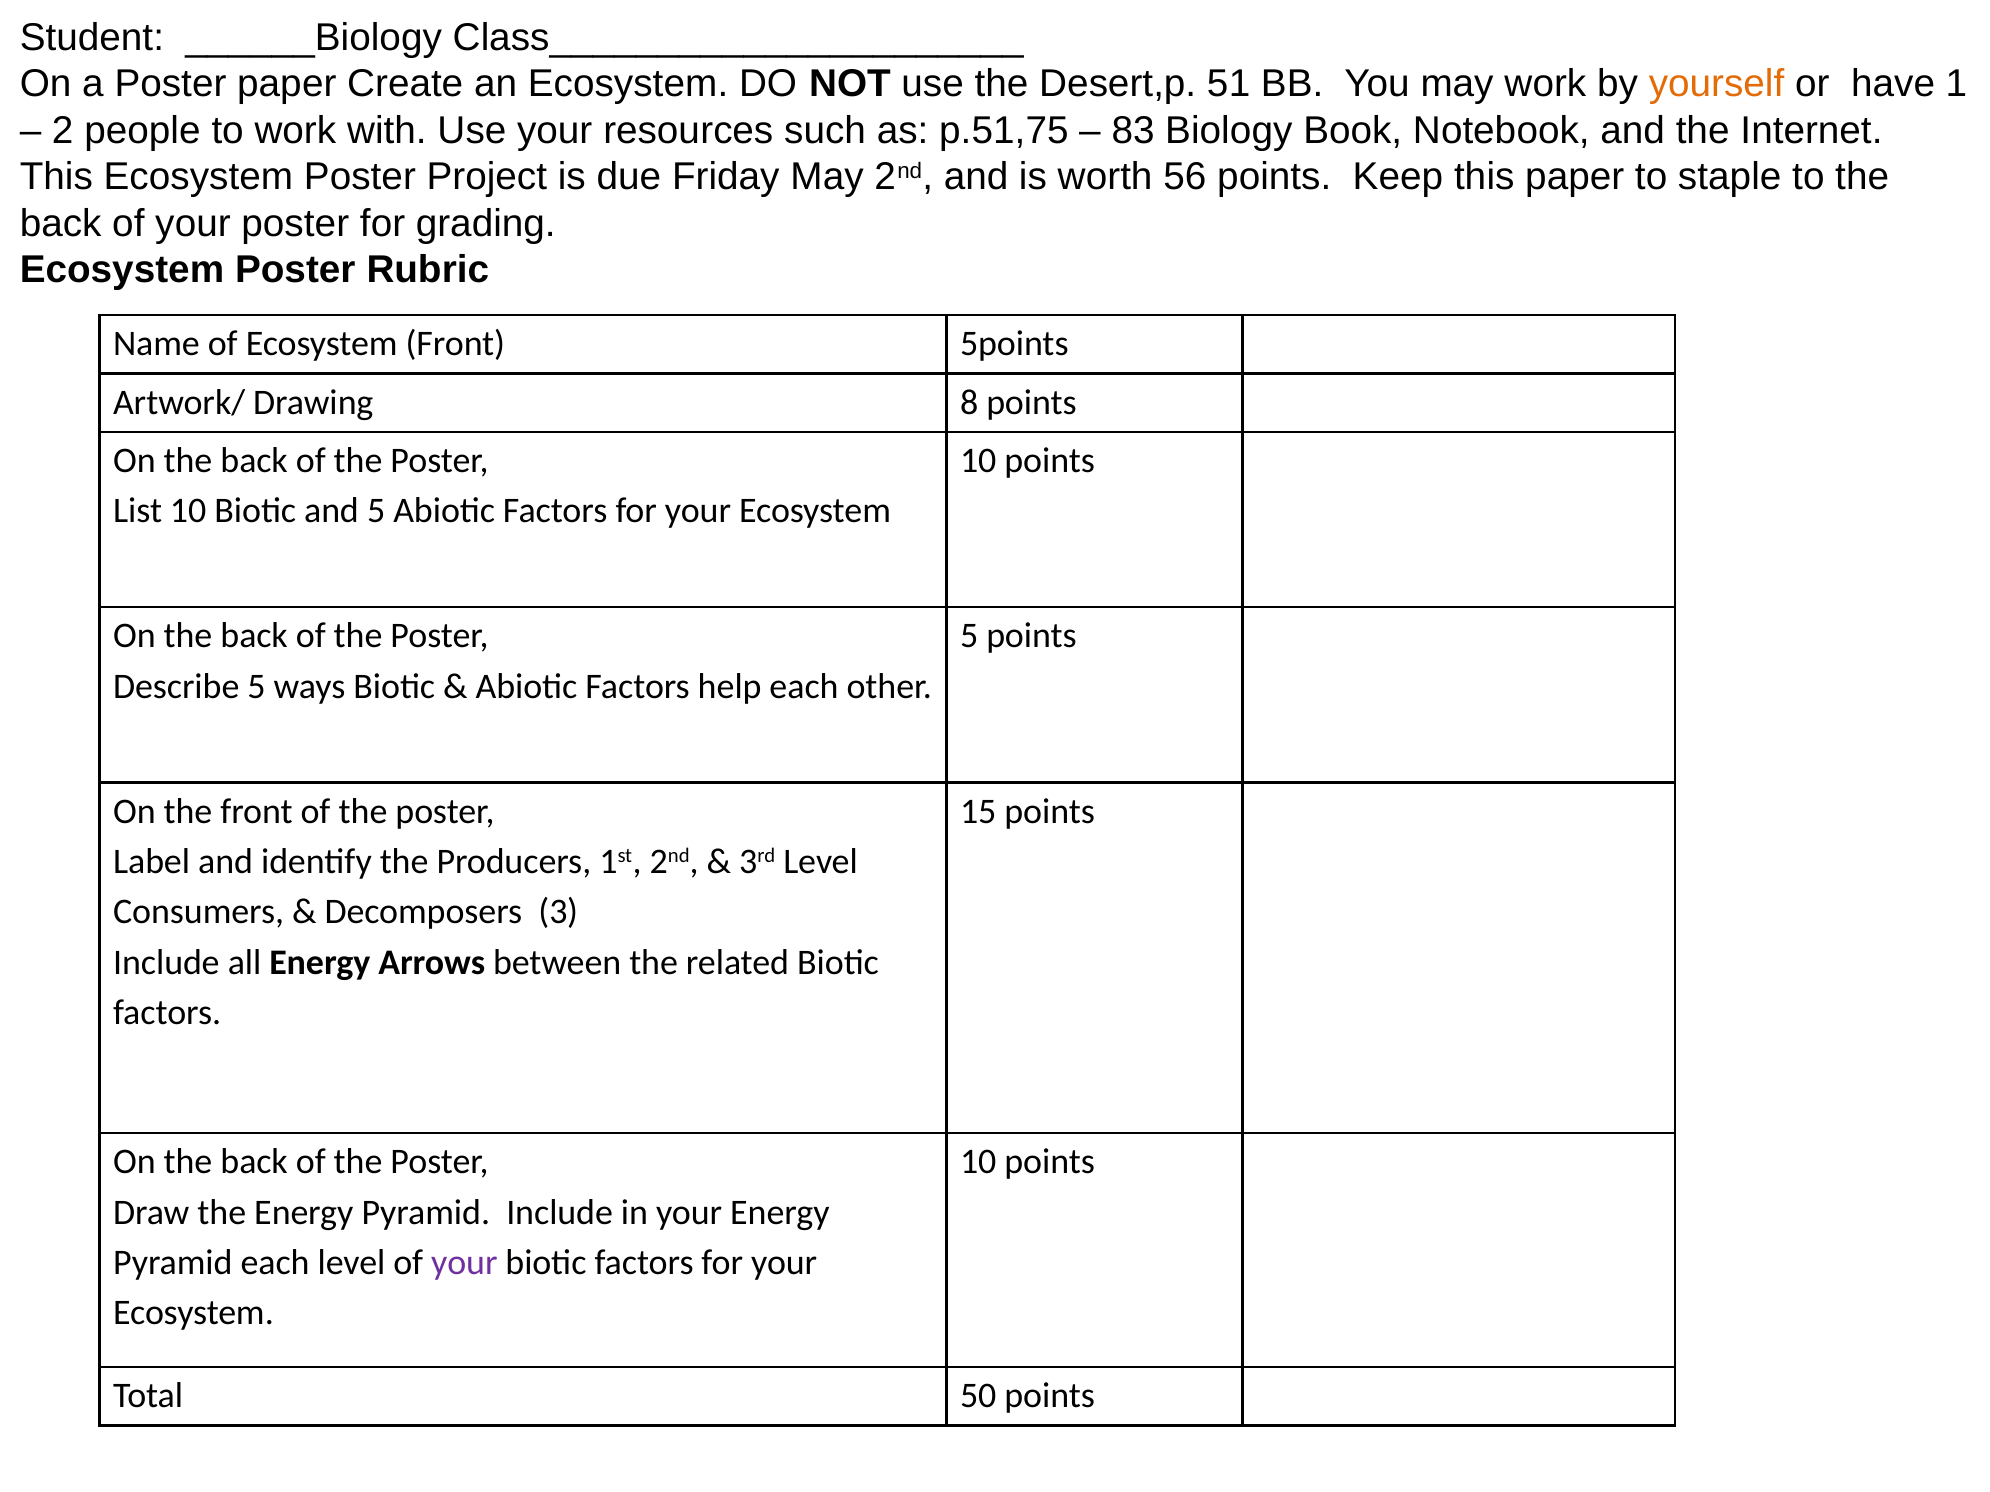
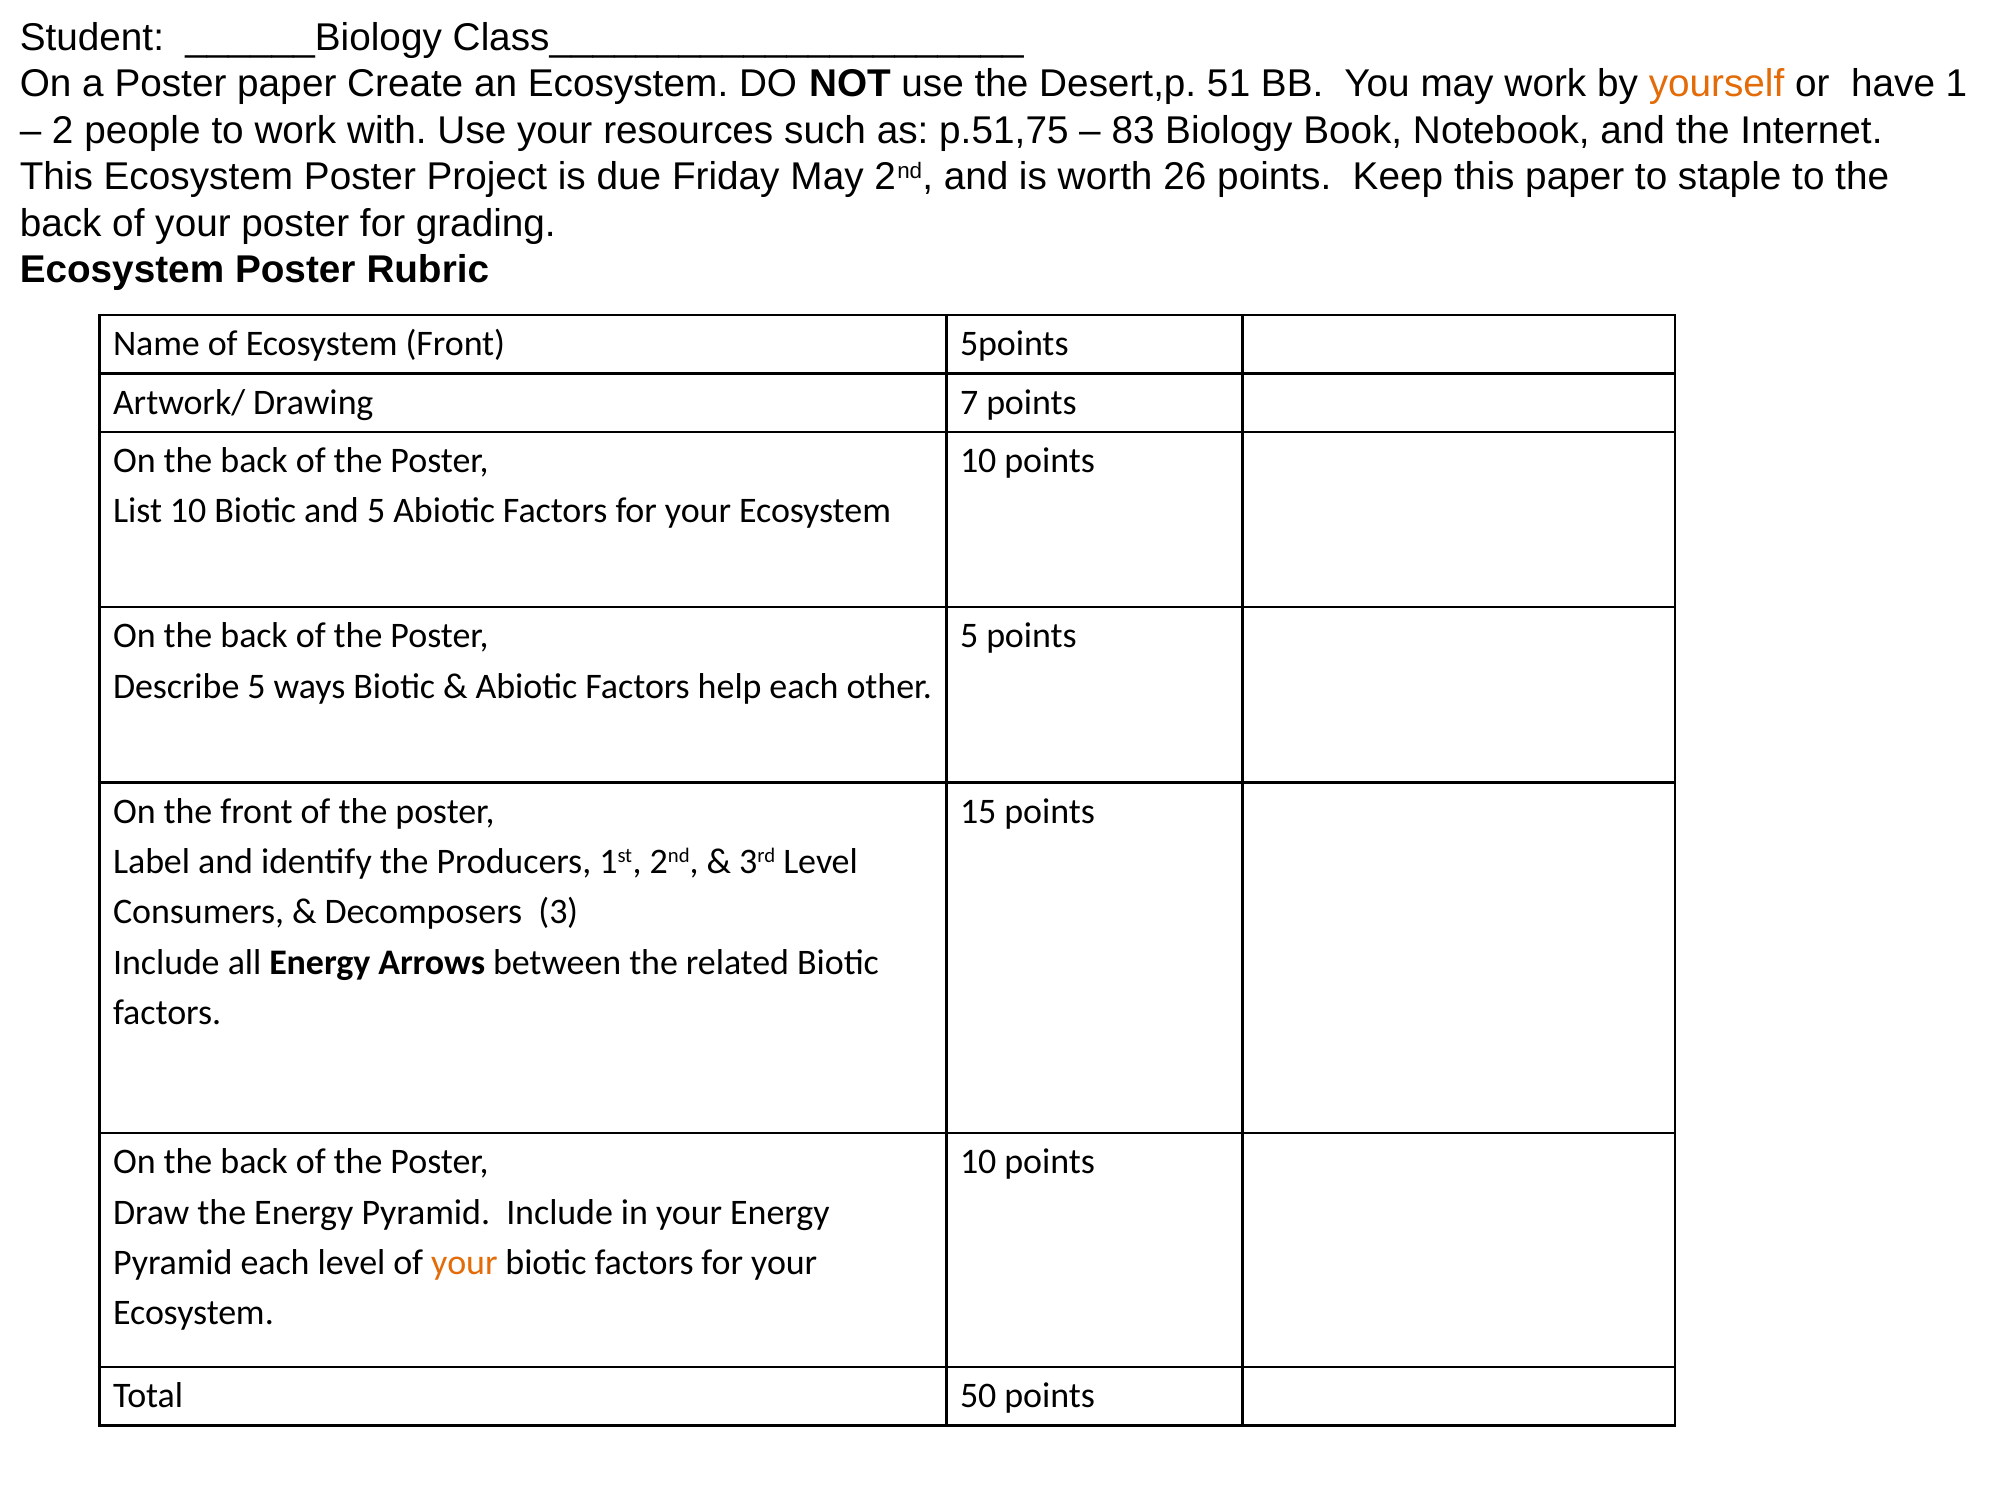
56: 56 -> 26
8: 8 -> 7
your at (464, 1263) colour: purple -> orange
